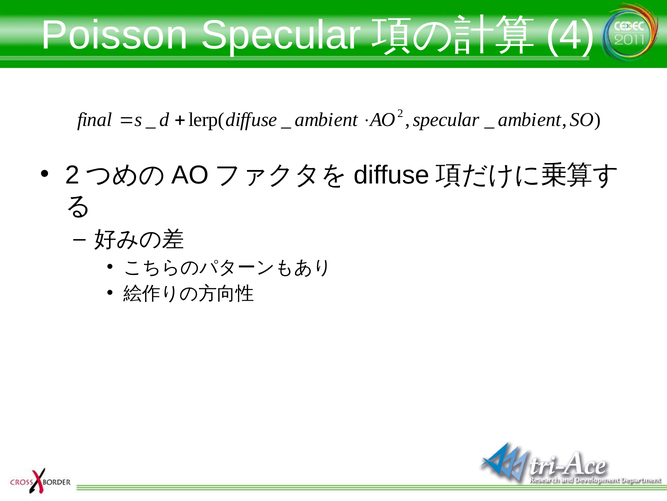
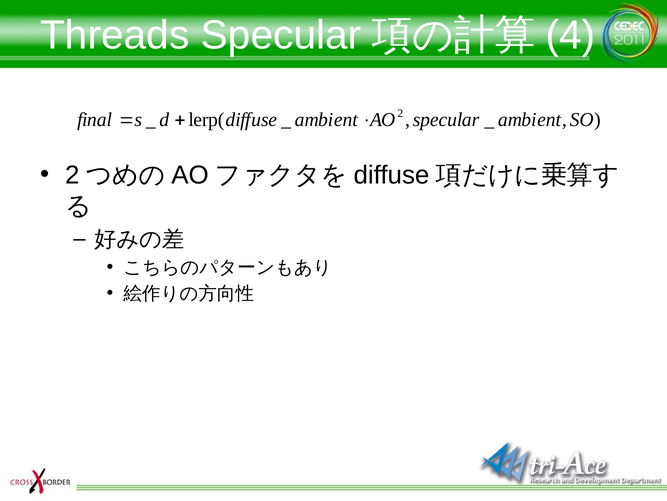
Poisson: Poisson -> Threads
